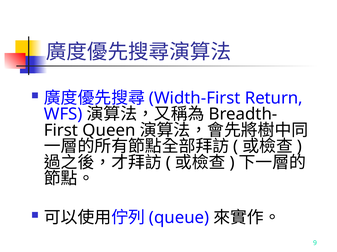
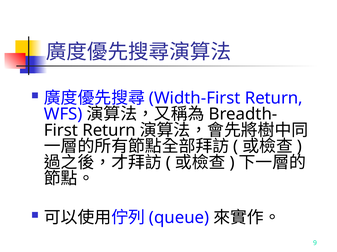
Queen at (109, 131): Queen -> Return
